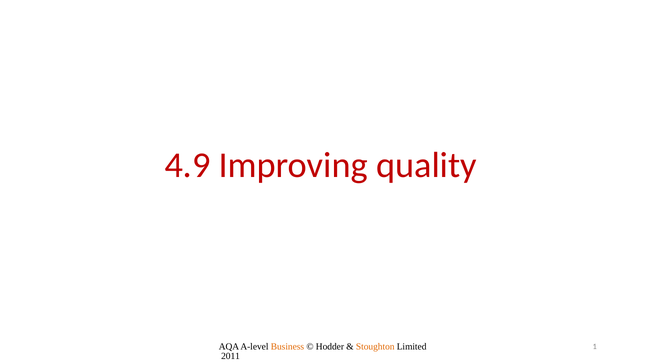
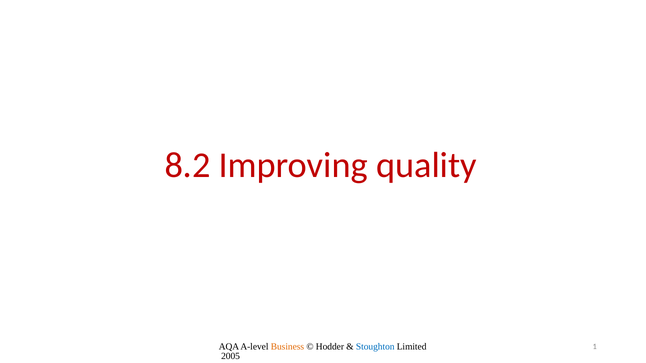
4.9: 4.9 -> 8.2
Stoughton colour: orange -> blue
2011: 2011 -> 2005
